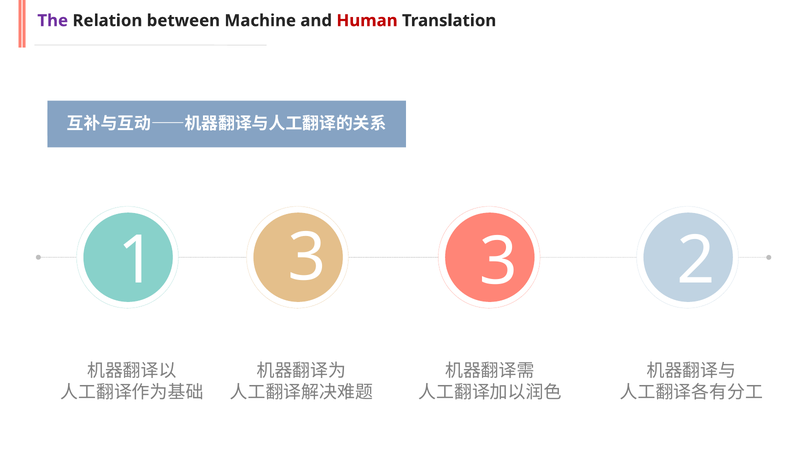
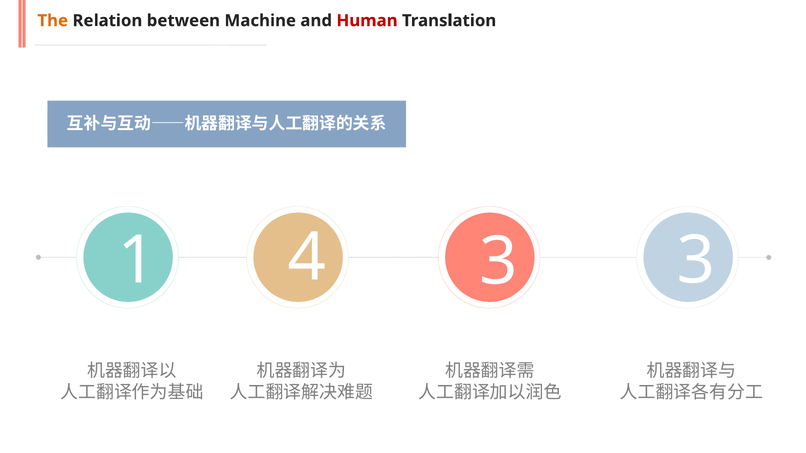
The colour: purple -> orange
1 3: 3 -> 4
3 2: 2 -> 3
